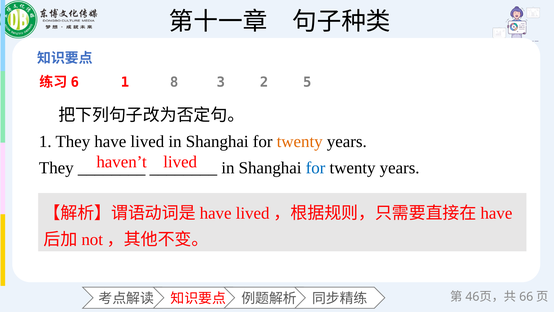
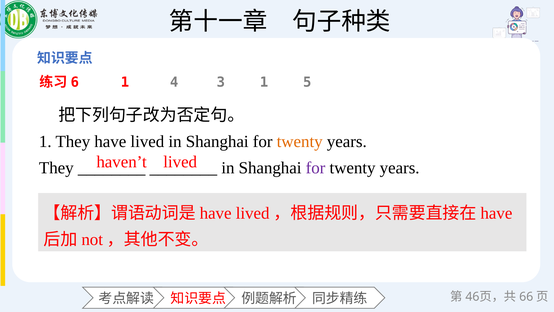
8: 8 -> 4
3 2: 2 -> 1
for at (316, 168) colour: blue -> purple
